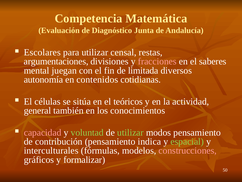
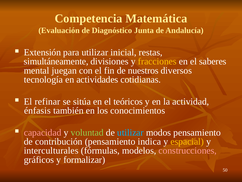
Escolares: Escolares -> Extensión
censal: censal -> inicial
argumentaciones: argumentaciones -> simultáneamente
fracciones colour: pink -> yellow
limitada: limitada -> nuestros
autonomía: autonomía -> tecnología
contenidos: contenidos -> actividades
células: células -> refinar
general: general -> énfasis
utilizar at (130, 132) colour: light green -> light blue
espacial colour: light green -> yellow
